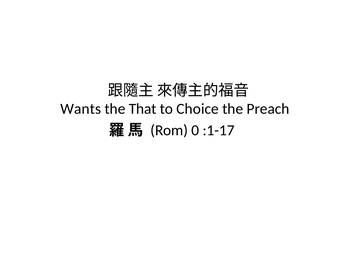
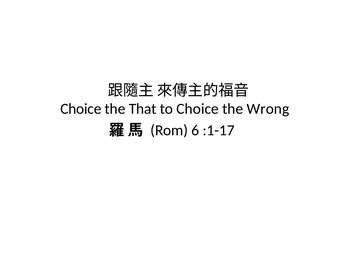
Wants at (81, 109): Wants -> Choice
Preach: Preach -> Wrong
0: 0 -> 6
